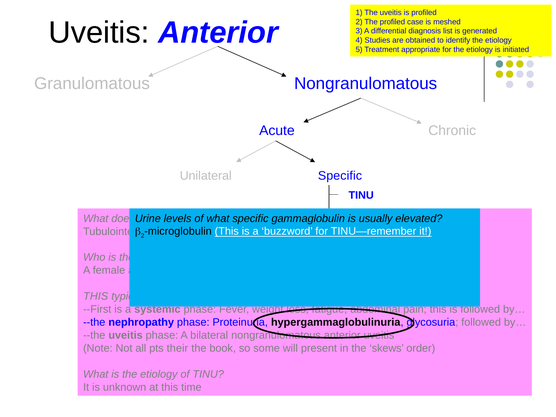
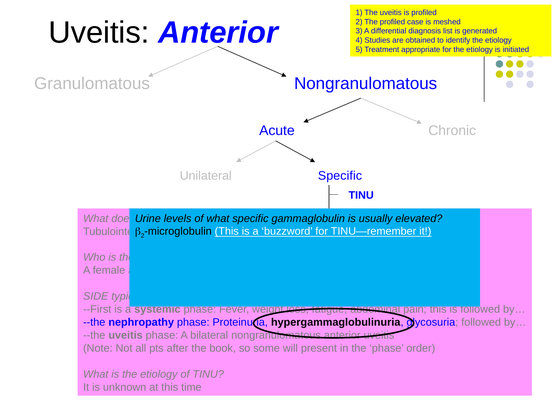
THIS at (96, 296): THIS -> SIDE
pts their: their -> after
the skews: skews -> phase
